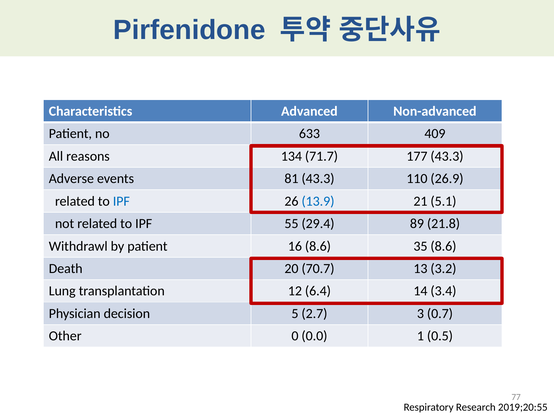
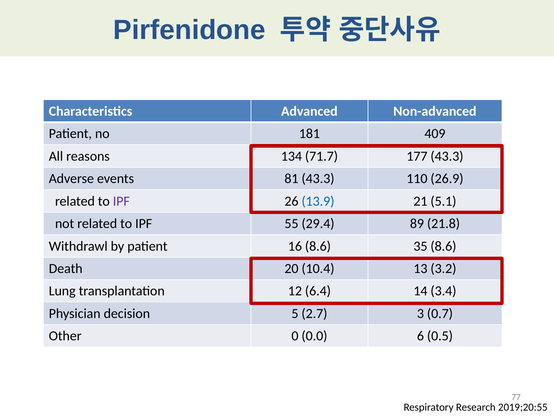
633: 633 -> 181
IPF at (121, 201) colour: blue -> purple
70.7: 70.7 -> 10.4
1: 1 -> 6
